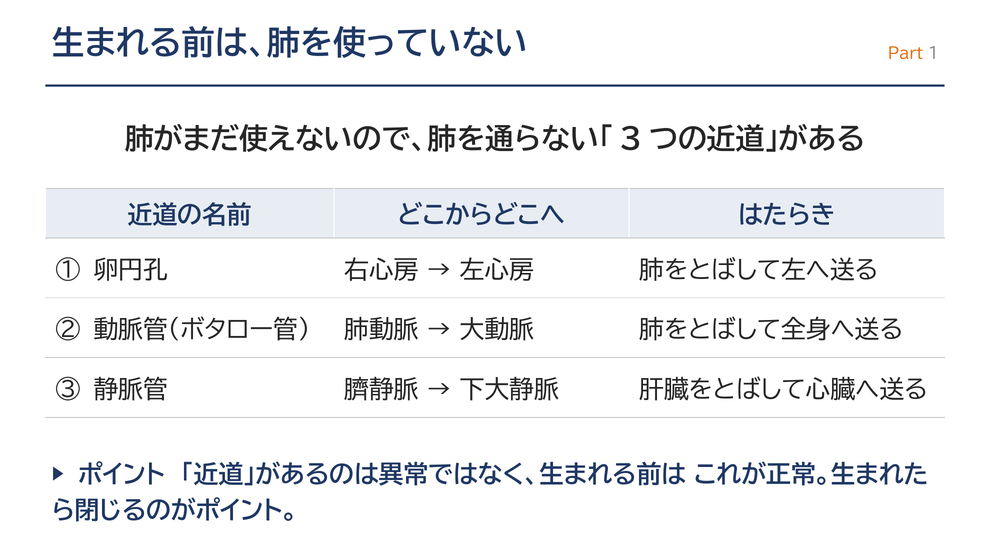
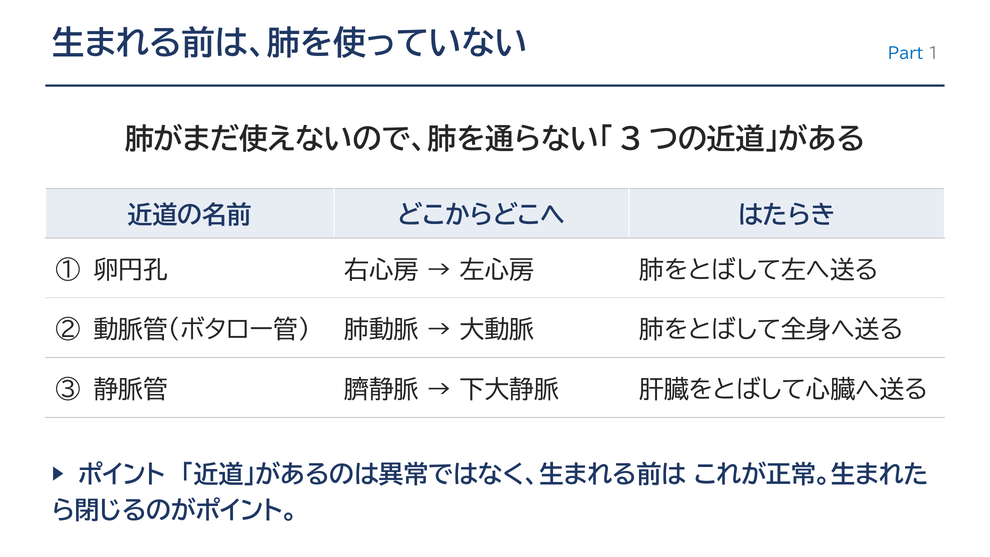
Part colour: orange -> blue
